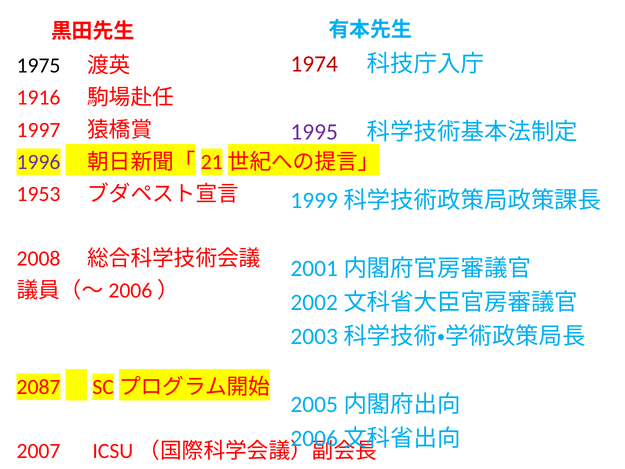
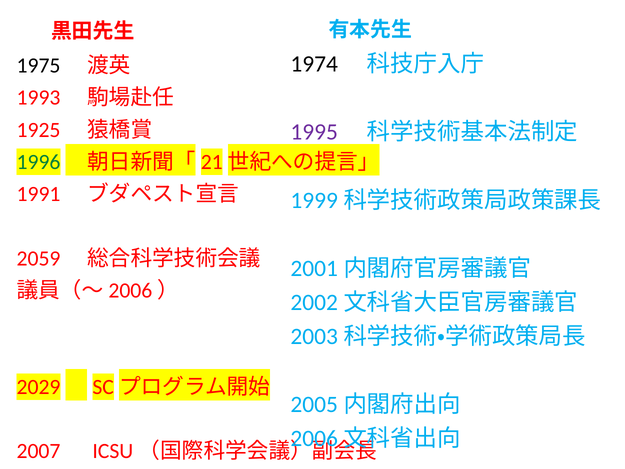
1974 colour: red -> black
1916: 1916 -> 1993
1997: 1997 -> 1925
1996 colour: purple -> green
1953: 1953 -> 1991
2008: 2008 -> 2059
2087: 2087 -> 2029
